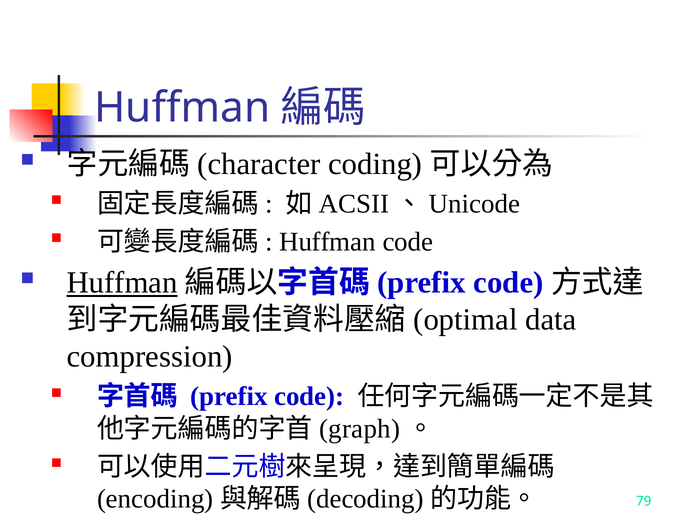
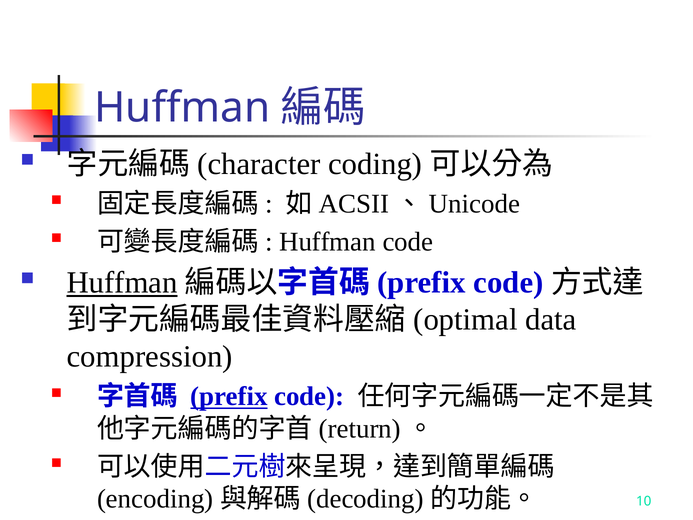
prefix at (229, 396) underline: none -> present
graph: graph -> return
79: 79 -> 10
